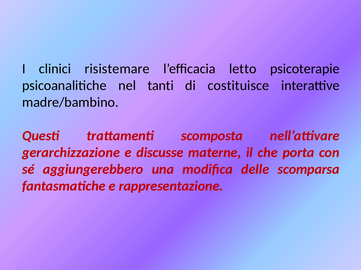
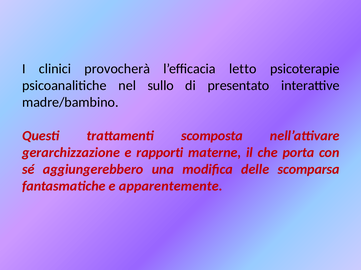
risistemare: risistemare -> provocherà
tanti: tanti -> sullo
costituisce: costituisce -> presentato
discusse: discusse -> rapporti
rappresentazione: rappresentazione -> apparentemente
